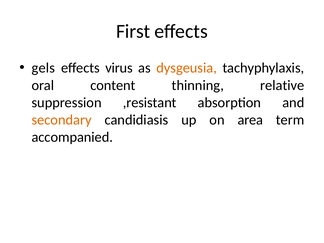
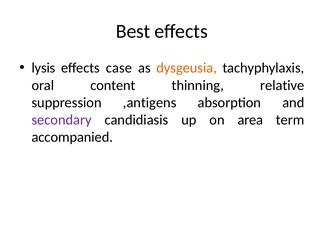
First: First -> Best
gels: gels -> lysis
virus: virus -> case
,resistant: ,resistant -> ,antigens
secondary colour: orange -> purple
